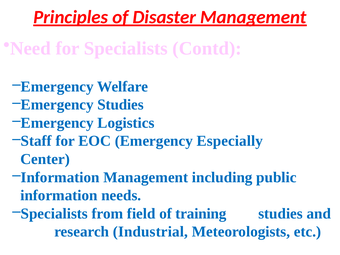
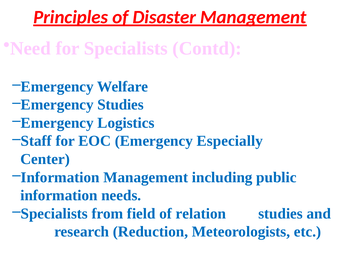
training: training -> relation
Industrial: Industrial -> Reduction
